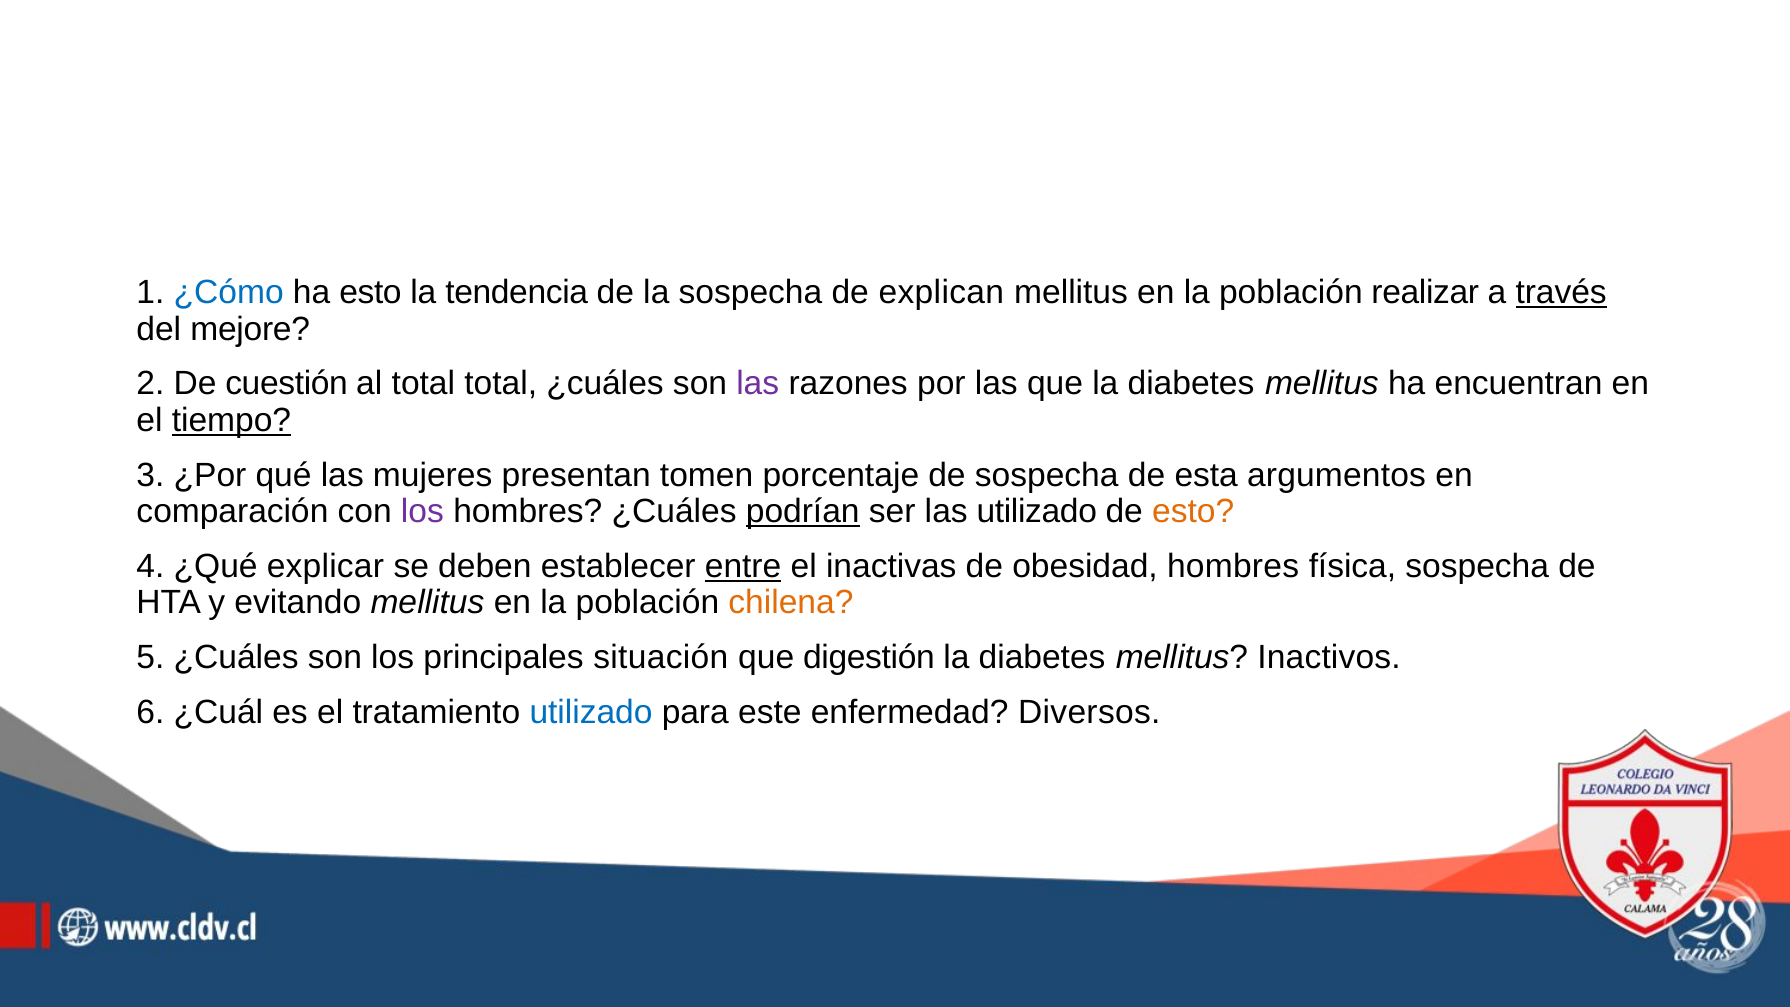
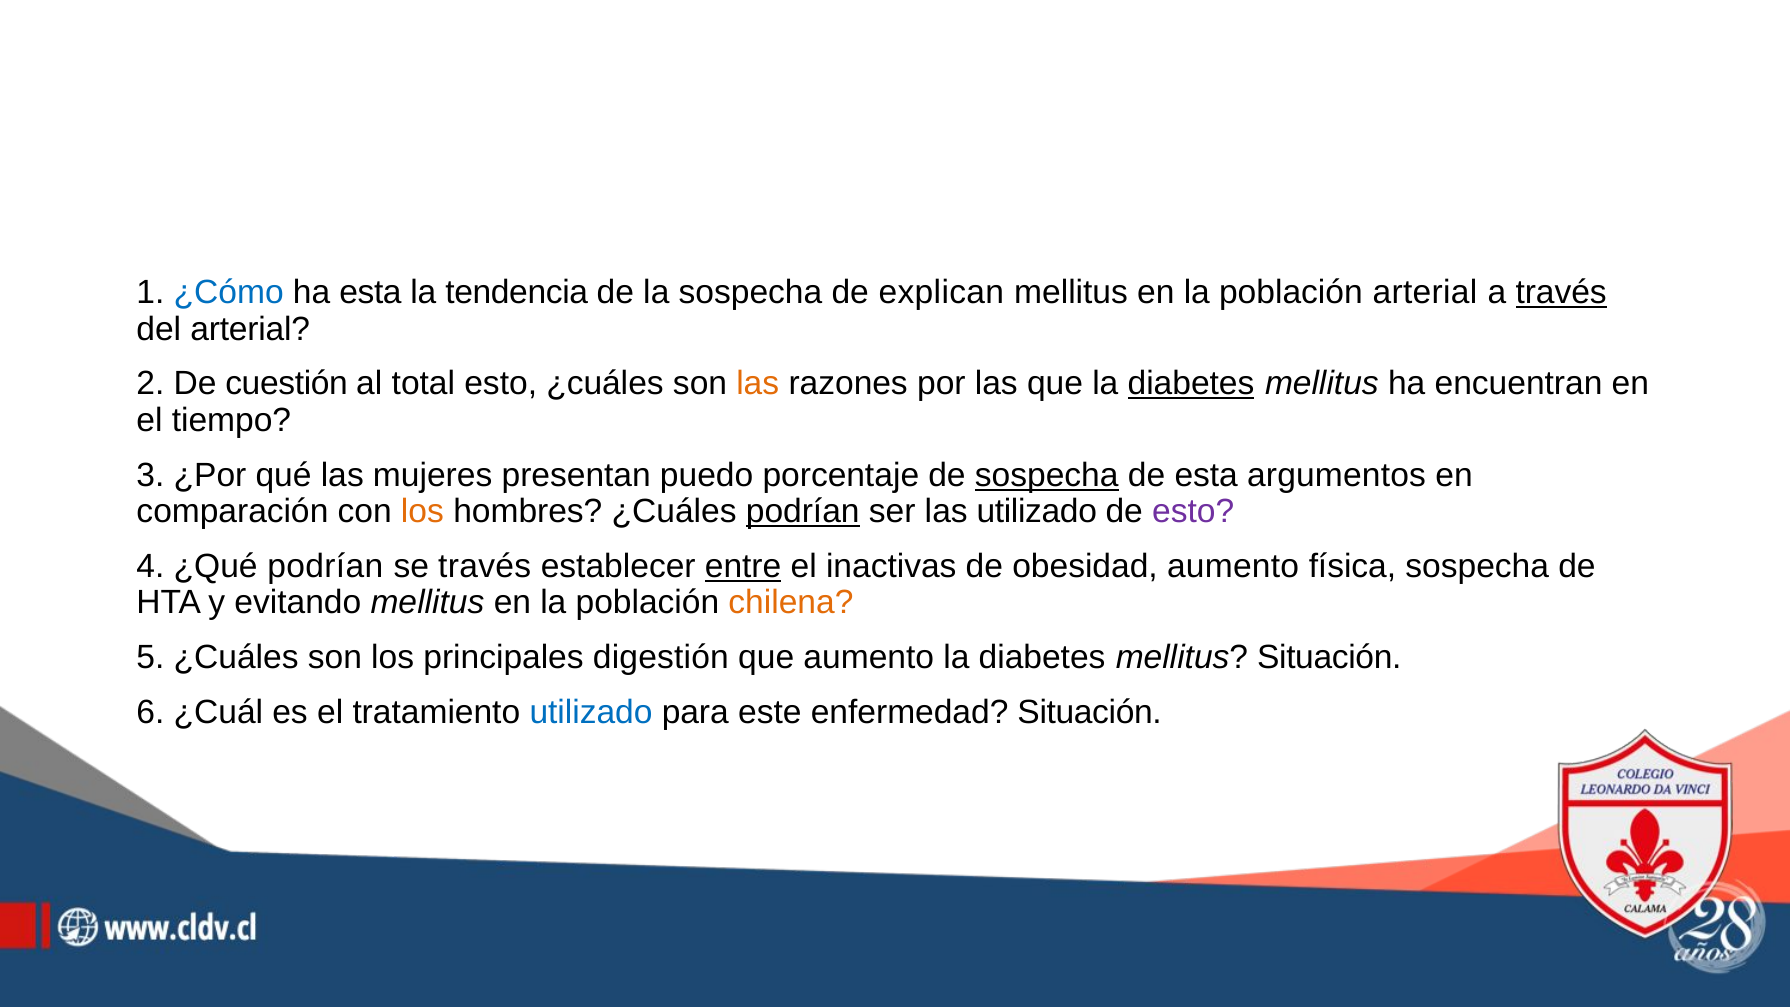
ha esto: esto -> esta
población realizar: realizar -> arterial
del mejore: mejore -> arterial
total total: total -> esto
las at (758, 384) colour: purple -> orange
diabetes at (1191, 384) underline: none -> present
tiempo underline: present -> none
tomen: tomen -> puedo
sospecha at (1047, 475) underline: none -> present
los at (422, 511) colour: purple -> orange
esto at (1193, 511) colour: orange -> purple
¿Qué explicar: explicar -> podrían
se deben: deben -> través
obesidad hombres: hombres -> aumento
situación: situación -> digestión
que digestión: digestión -> aumento
mellitus Inactivos: Inactivos -> Situación
enfermedad Diversos: Diversos -> Situación
